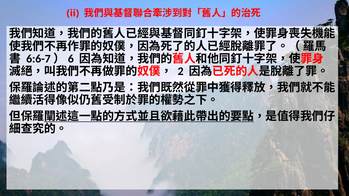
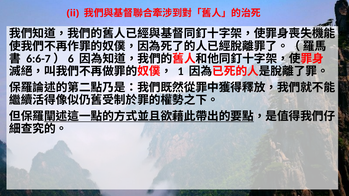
2: 2 -> 1
